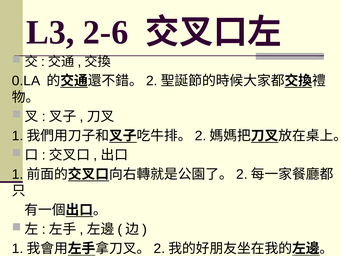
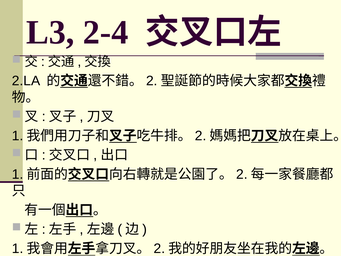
2-6: 2-6 -> 2-4
0.LA: 0.LA -> 2.LA
